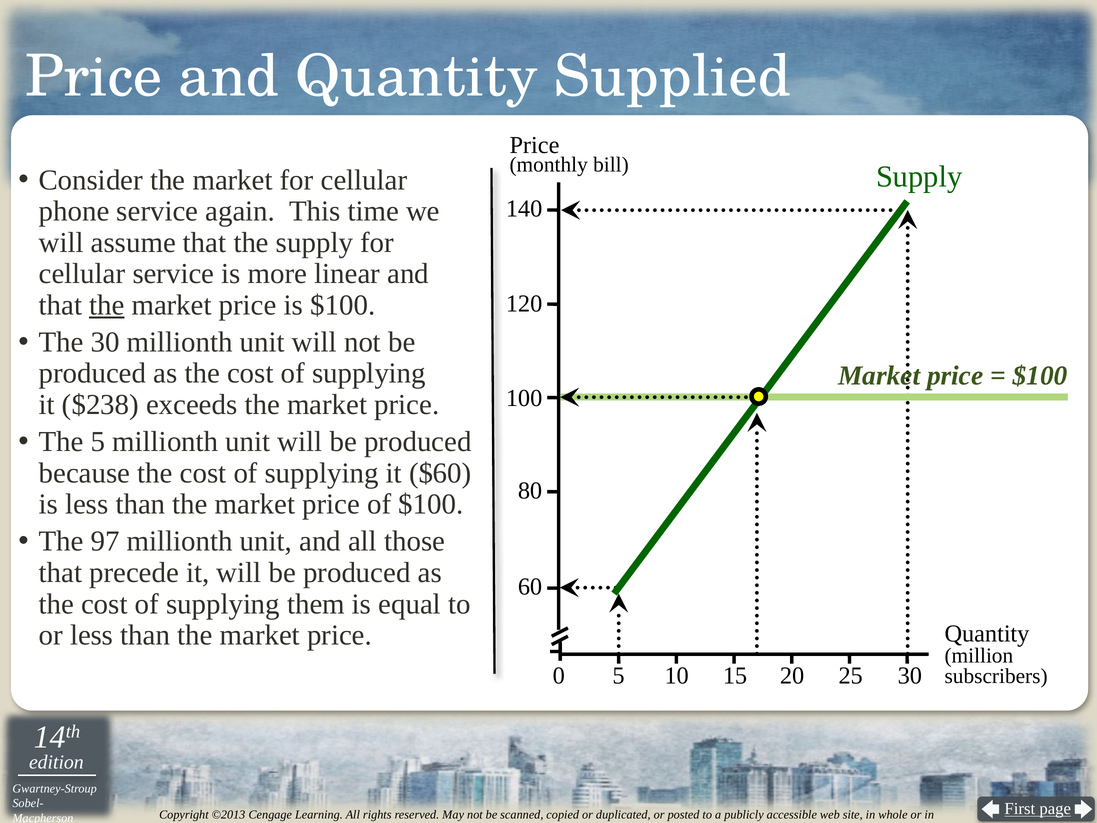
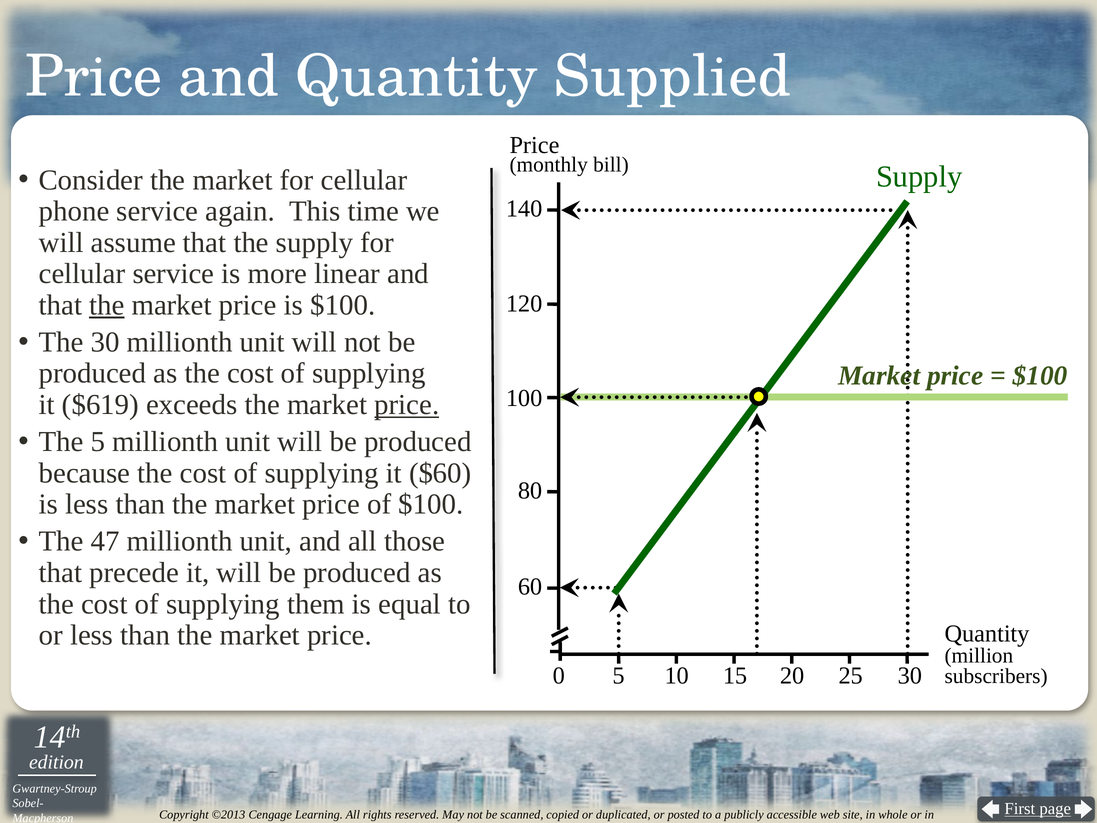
$238: $238 -> $619
price at (407, 405) underline: none -> present
97: 97 -> 47
